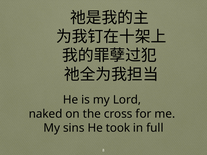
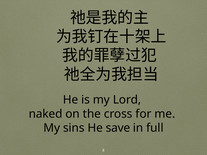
took: took -> save
